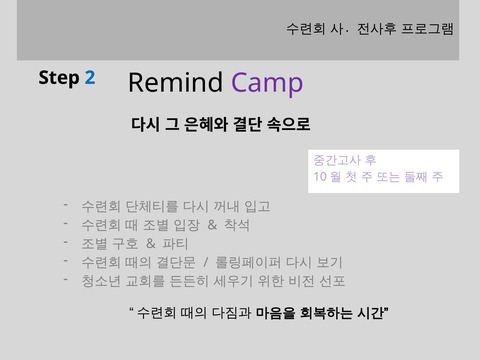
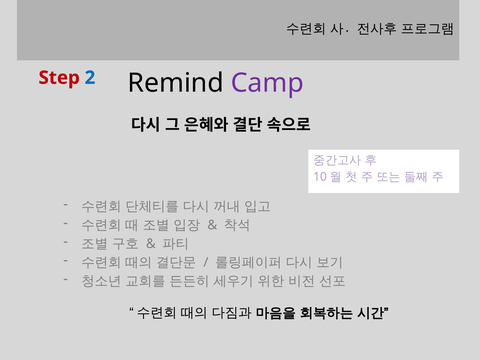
Step colour: black -> red
